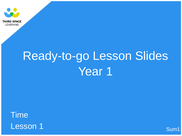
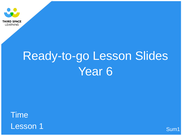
Year 1: 1 -> 6
